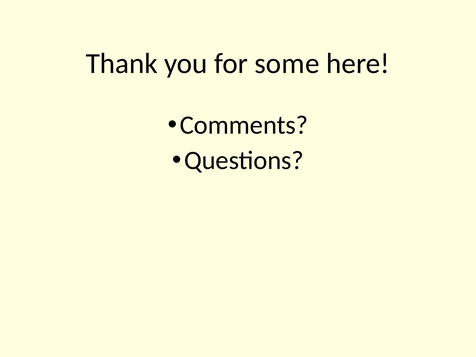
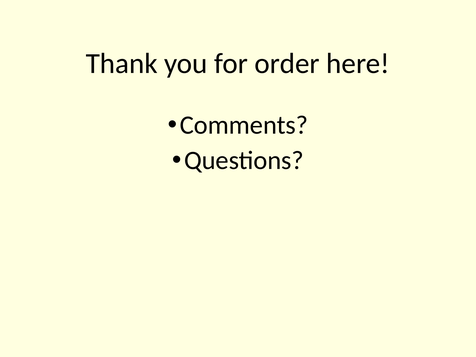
some: some -> order
